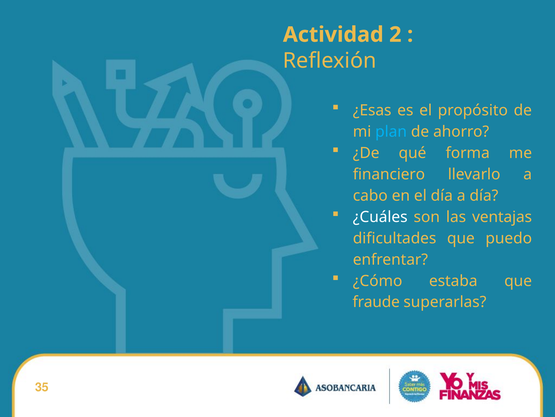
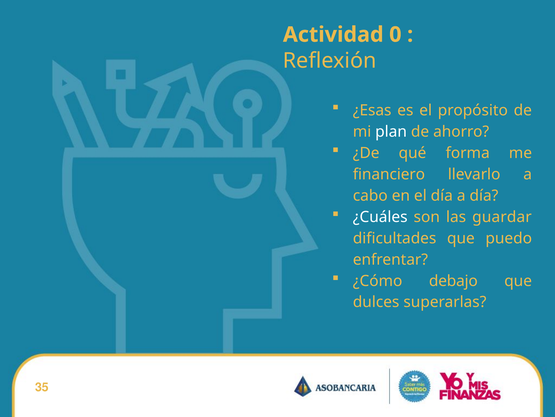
2: 2 -> 0
plan colour: light blue -> white
ventajas: ventajas -> guardar
estaba: estaba -> debajo
fraude: fraude -> dulces
